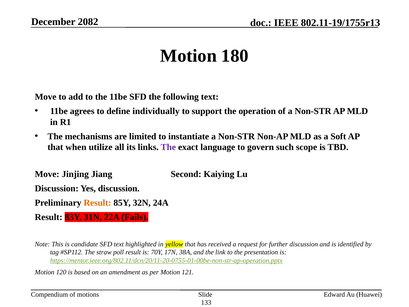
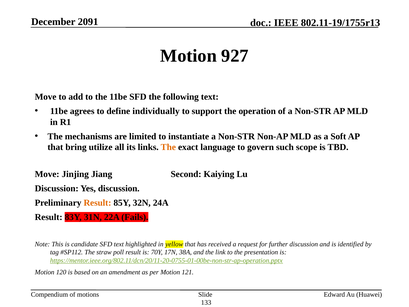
2082: 2082 -> 2091
180: 180 -> 927
when: when -> bring
The at (168, 147) colour: purple -> orange
